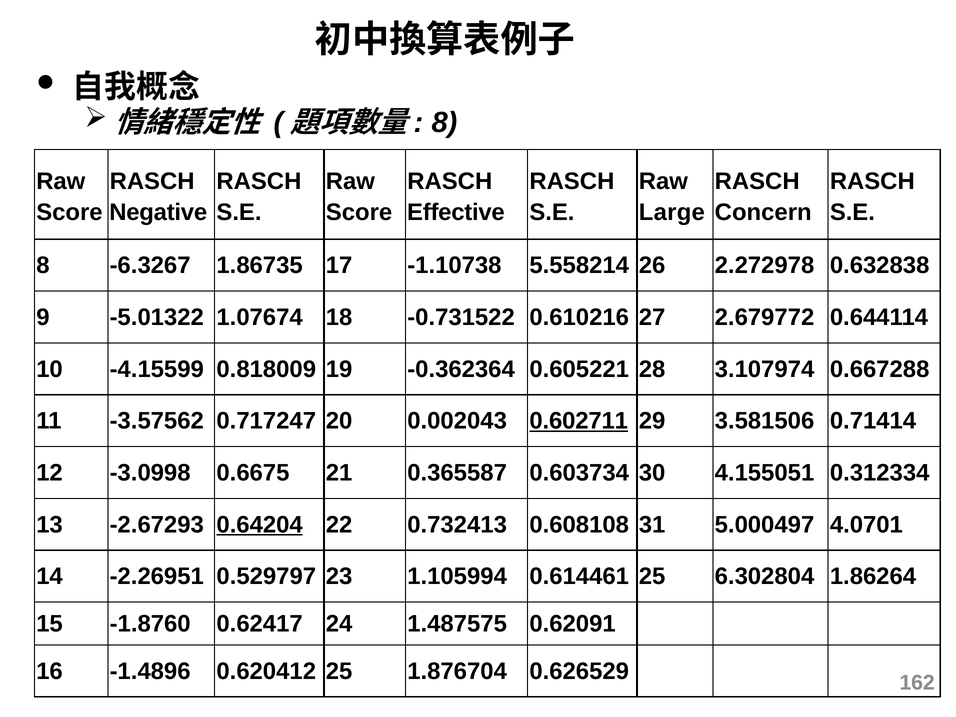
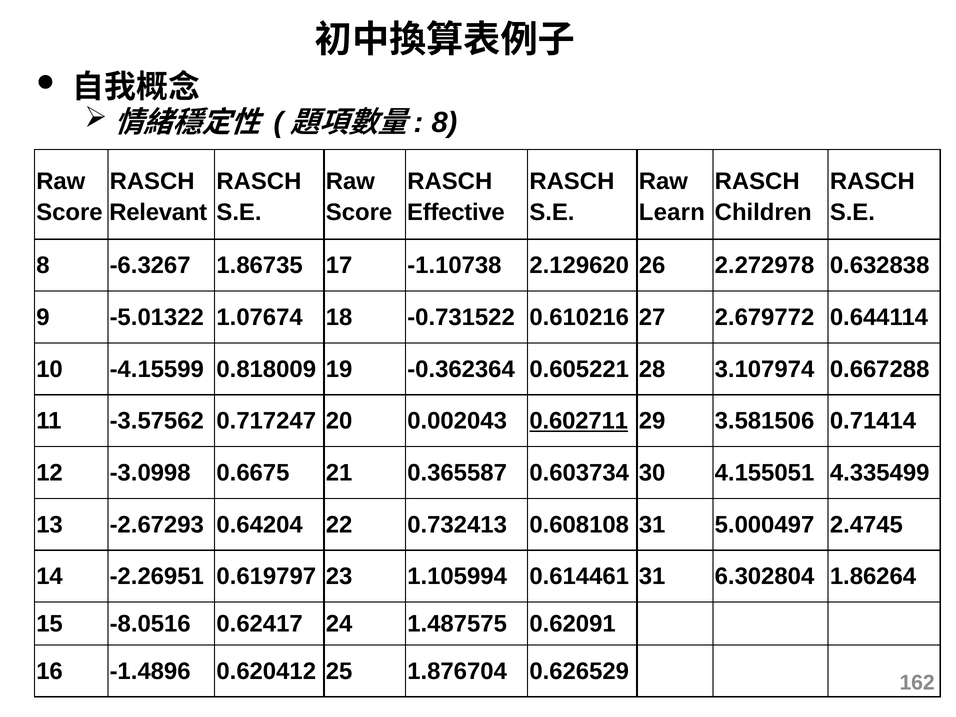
Negative: Negative -> Relevant
Large: Large -> Learn
Concern: Concern -> Children
5.558214: 5.558214 -> 2.129620
0.312334: 0.312334 -> 4.335499
0.64204 underline: present -> none
4.0701: 4.0701 -> 2.4745
0.529797: 0.529797 -> 0.619797
0.614461 25: 25 -> 31
-1.8760: -1.8760 -> -8.0516
